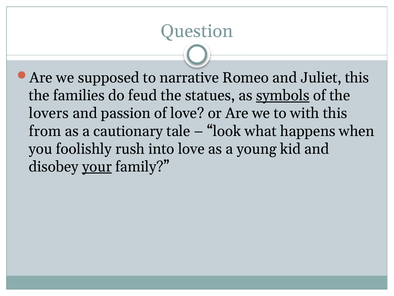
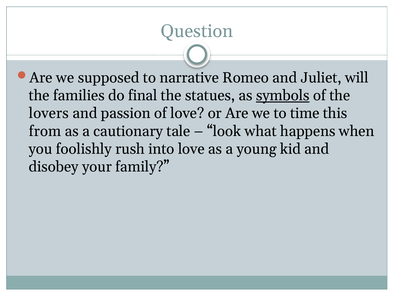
Juliet this: this -> will
feud: feud -> final
with: with -> time
your underline: present -> none
